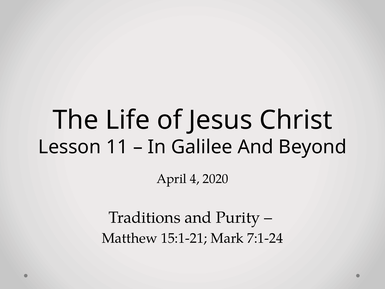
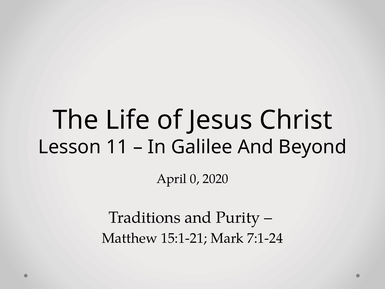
4: 4 -> 0
